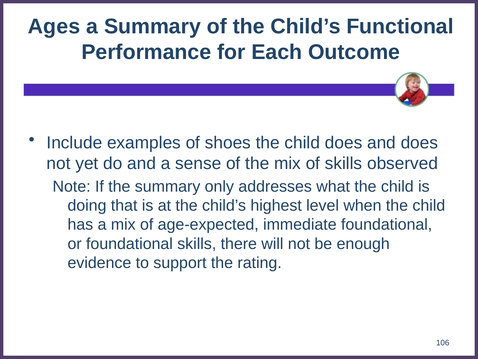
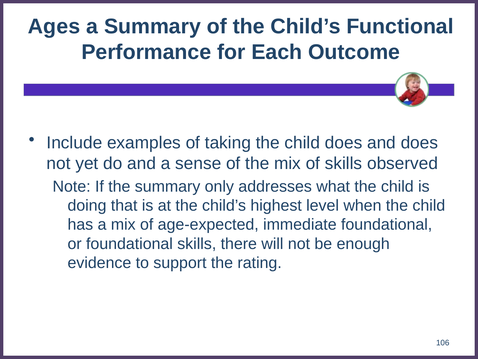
shoes: shoes -> taking
